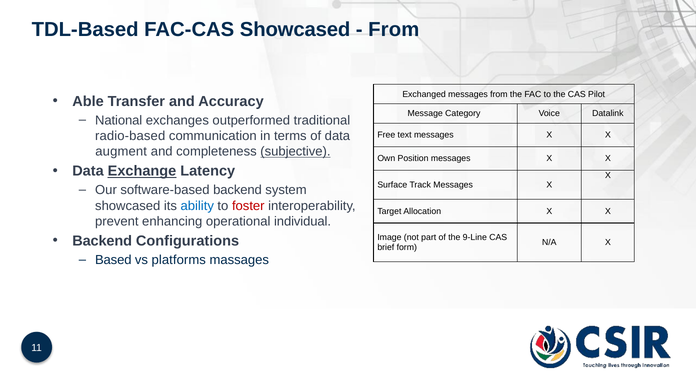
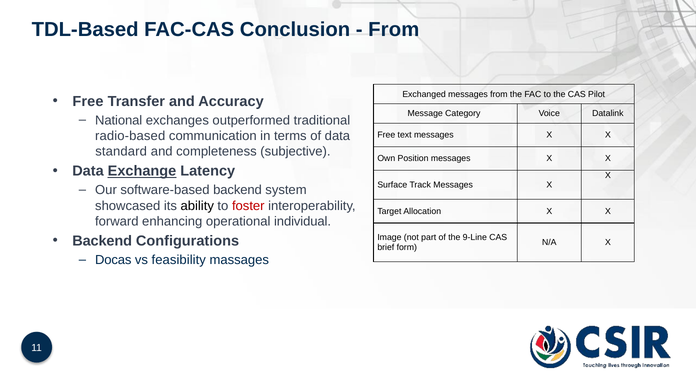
FAC-CAS Showcased: Showcased -> Conclusion
Able at (88, 101): Able -> Free
augment: augment -> standard
subjective underline: present -> none
ability colour: blue -> black
prevent: prevent -> forward
Based: Based -> Docas
platforms: platforms -> feasibility
